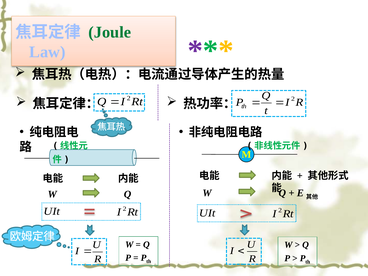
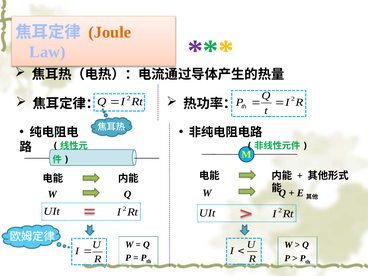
Joule colour: green -> orange
